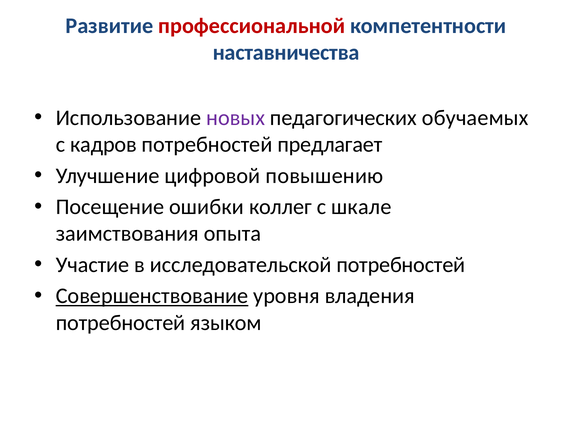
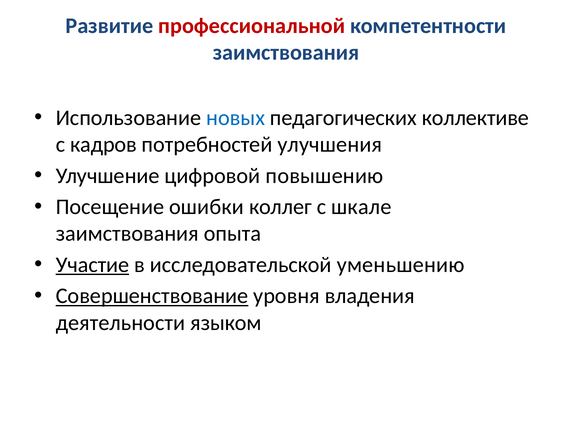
наставничества at (286, 53): наставничества -> заимствования
новых colour: purple -> blue
обучаемых: обучаемых -> коллективе
предлагает: предлагает -> улучшения
Участие underline: none -> present
исследовательской потребностей: потребностей -> уменьшению
потребностей at (121, 323): потребностей -> деятельности
